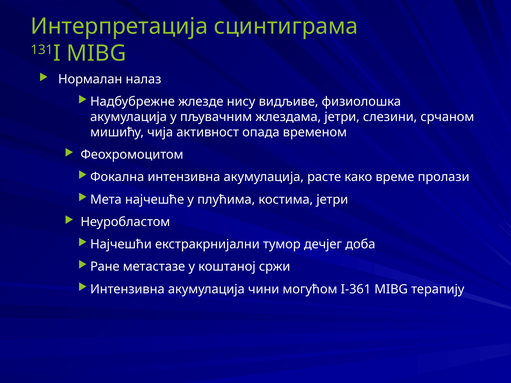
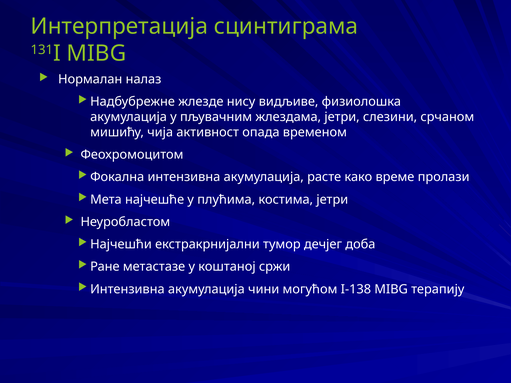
I-361: I-361 -> I-138
